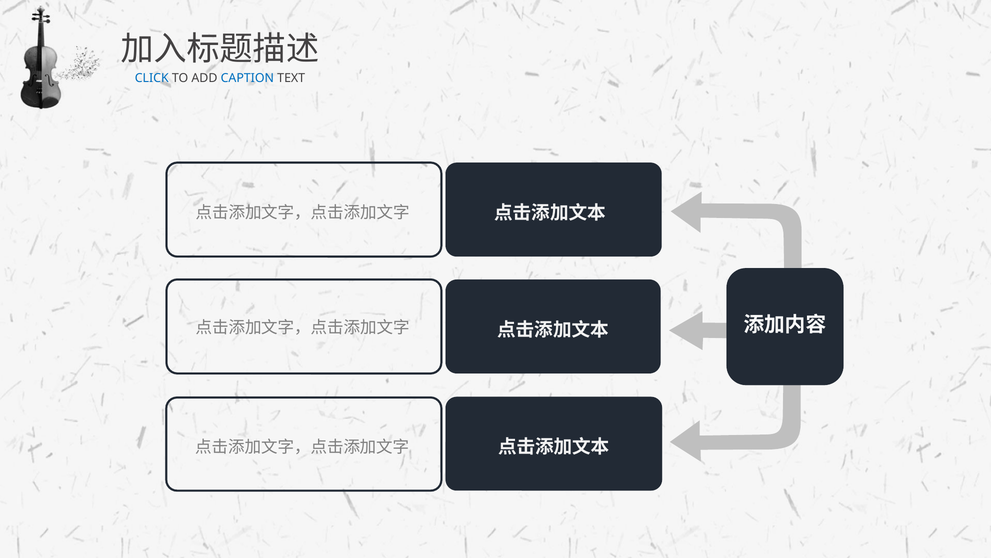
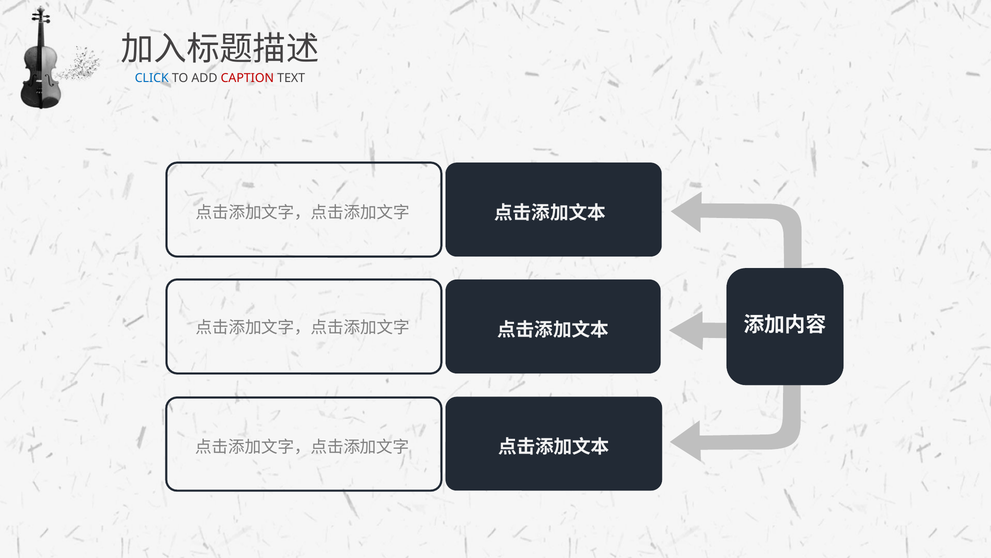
CAPTION colour: blue -> red
